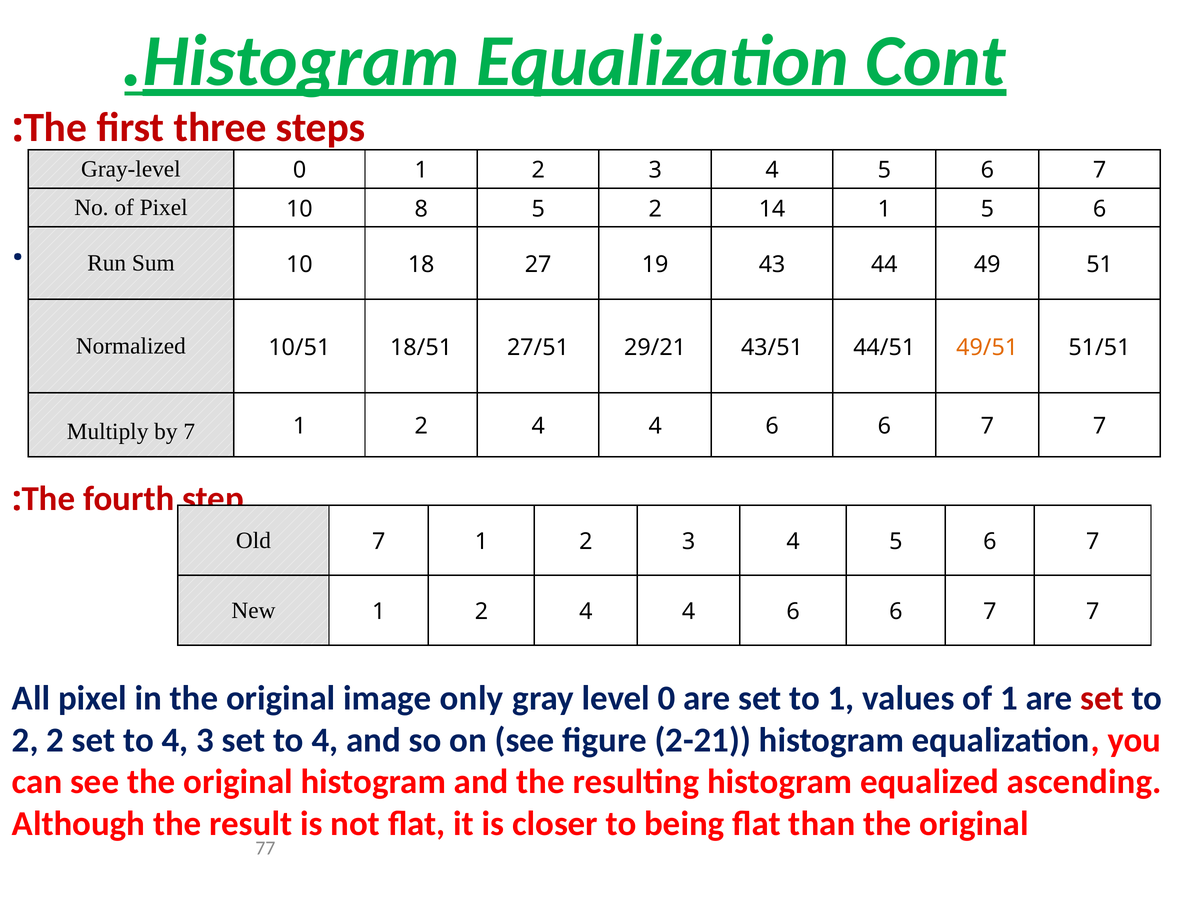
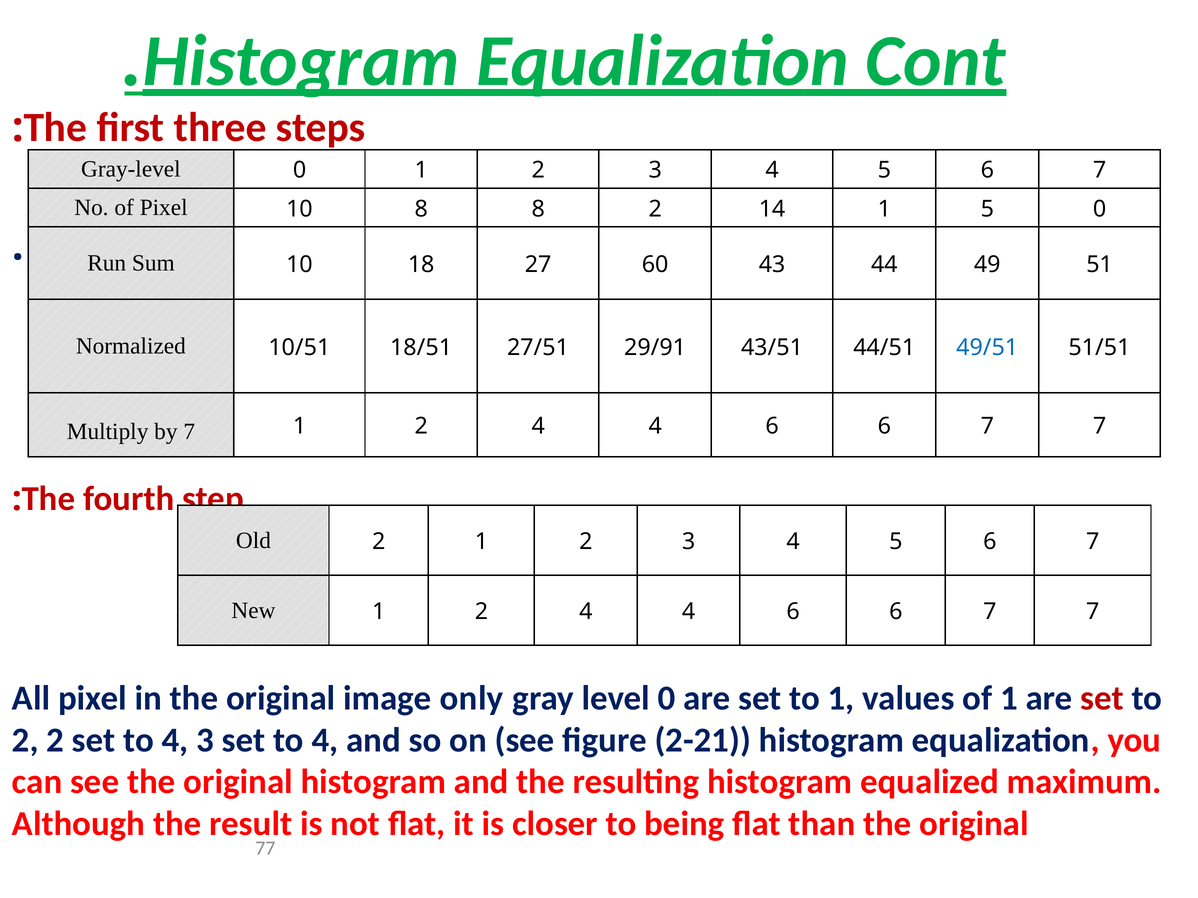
8 5: 5 -> 8
1 5 6: 6 -> 0
19: 19 -> 60
29/21: 29/21 -> 29/91
49/51 colour: orange -> blue
Old 7: 7 -> 2
ascending: ascending -> maximum
